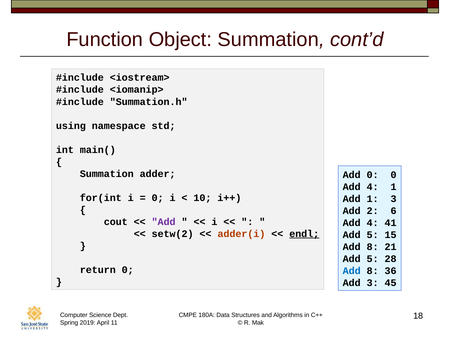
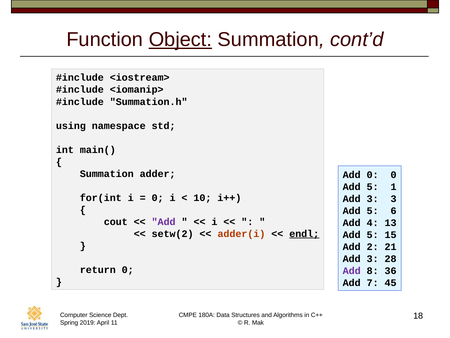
Object underline: none -> present
4 at (373, 187): 4 -> 5
1 at (373, 198): 1 -> 3
2 at (373, 210): 2 -> 5
41: 41 -> 13
8 at (373, 246): 8 -> 2
5 at (373, 258): 5 -> 3
Add at (352, 270) colour: blue -> purple
Add 3: 3 -> 7
